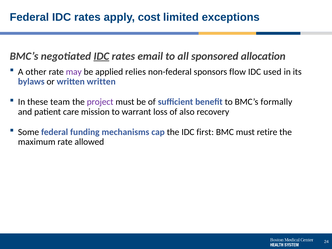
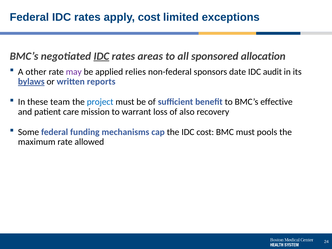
email: email -> areas
flow: flow -> date
used: used -> audit
bylaws underline: none -> present
written written: written -> reports
project colour: purple -> blue
formally: formally -> effective
IDC first: first -> cost
retire: retire -> pools
